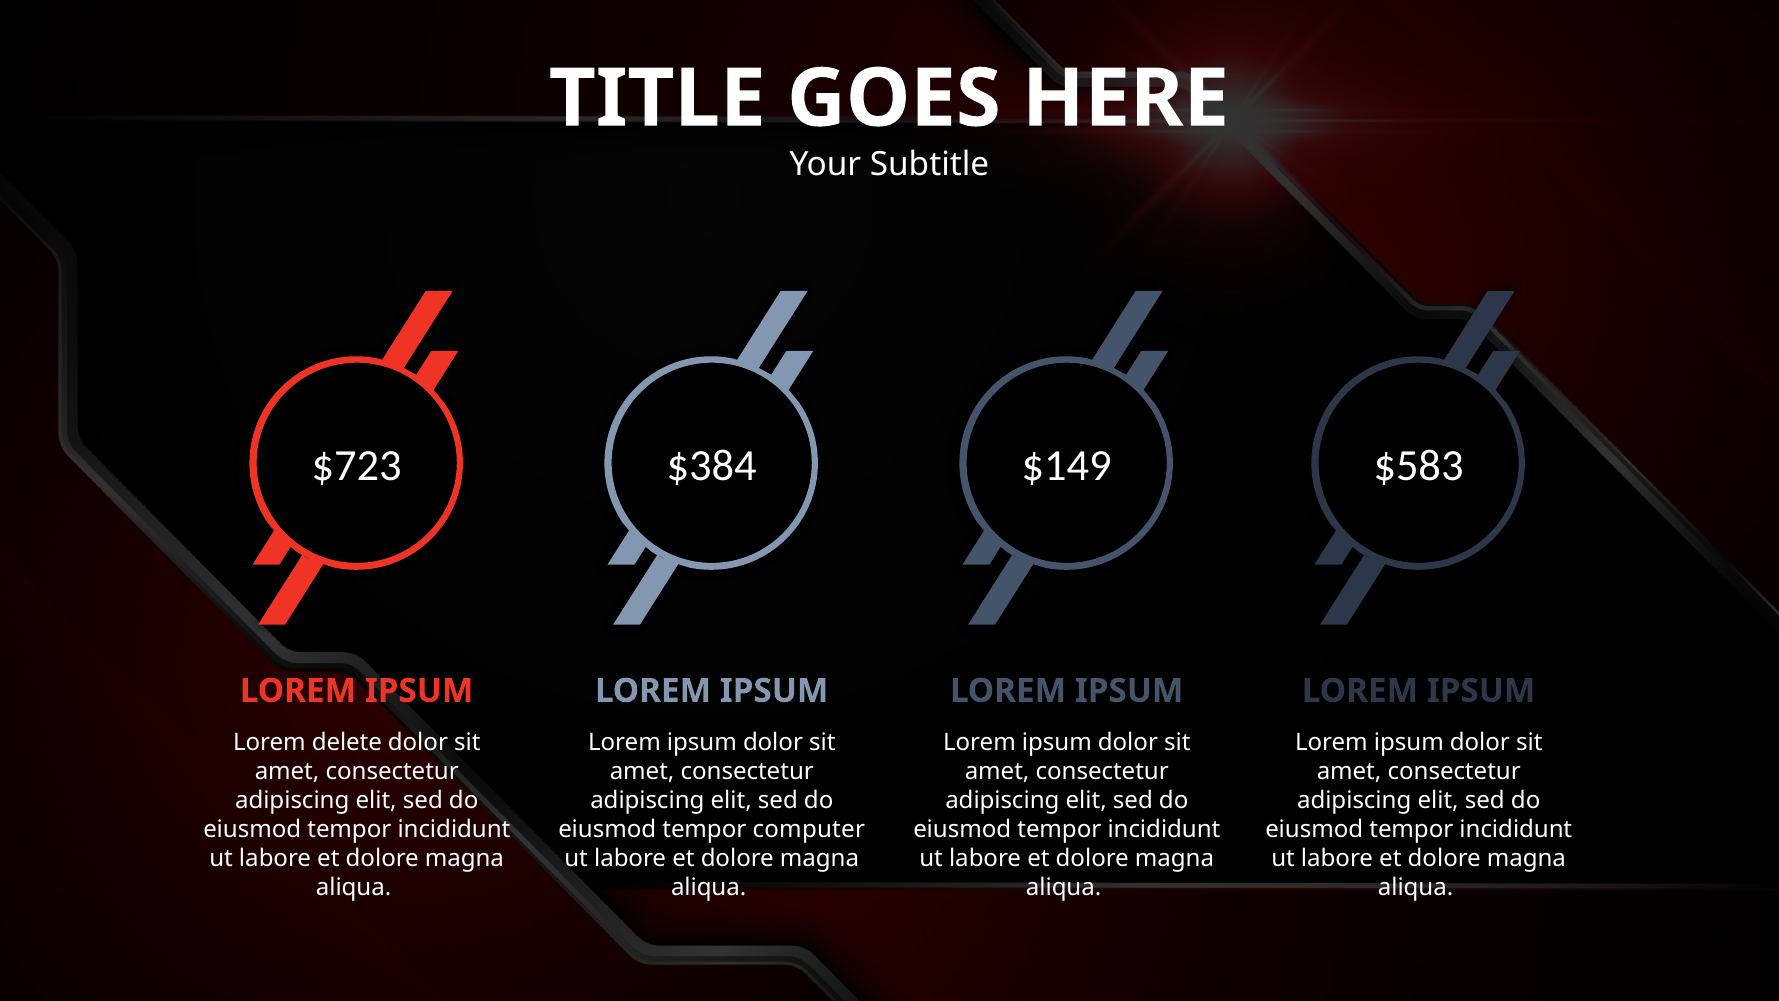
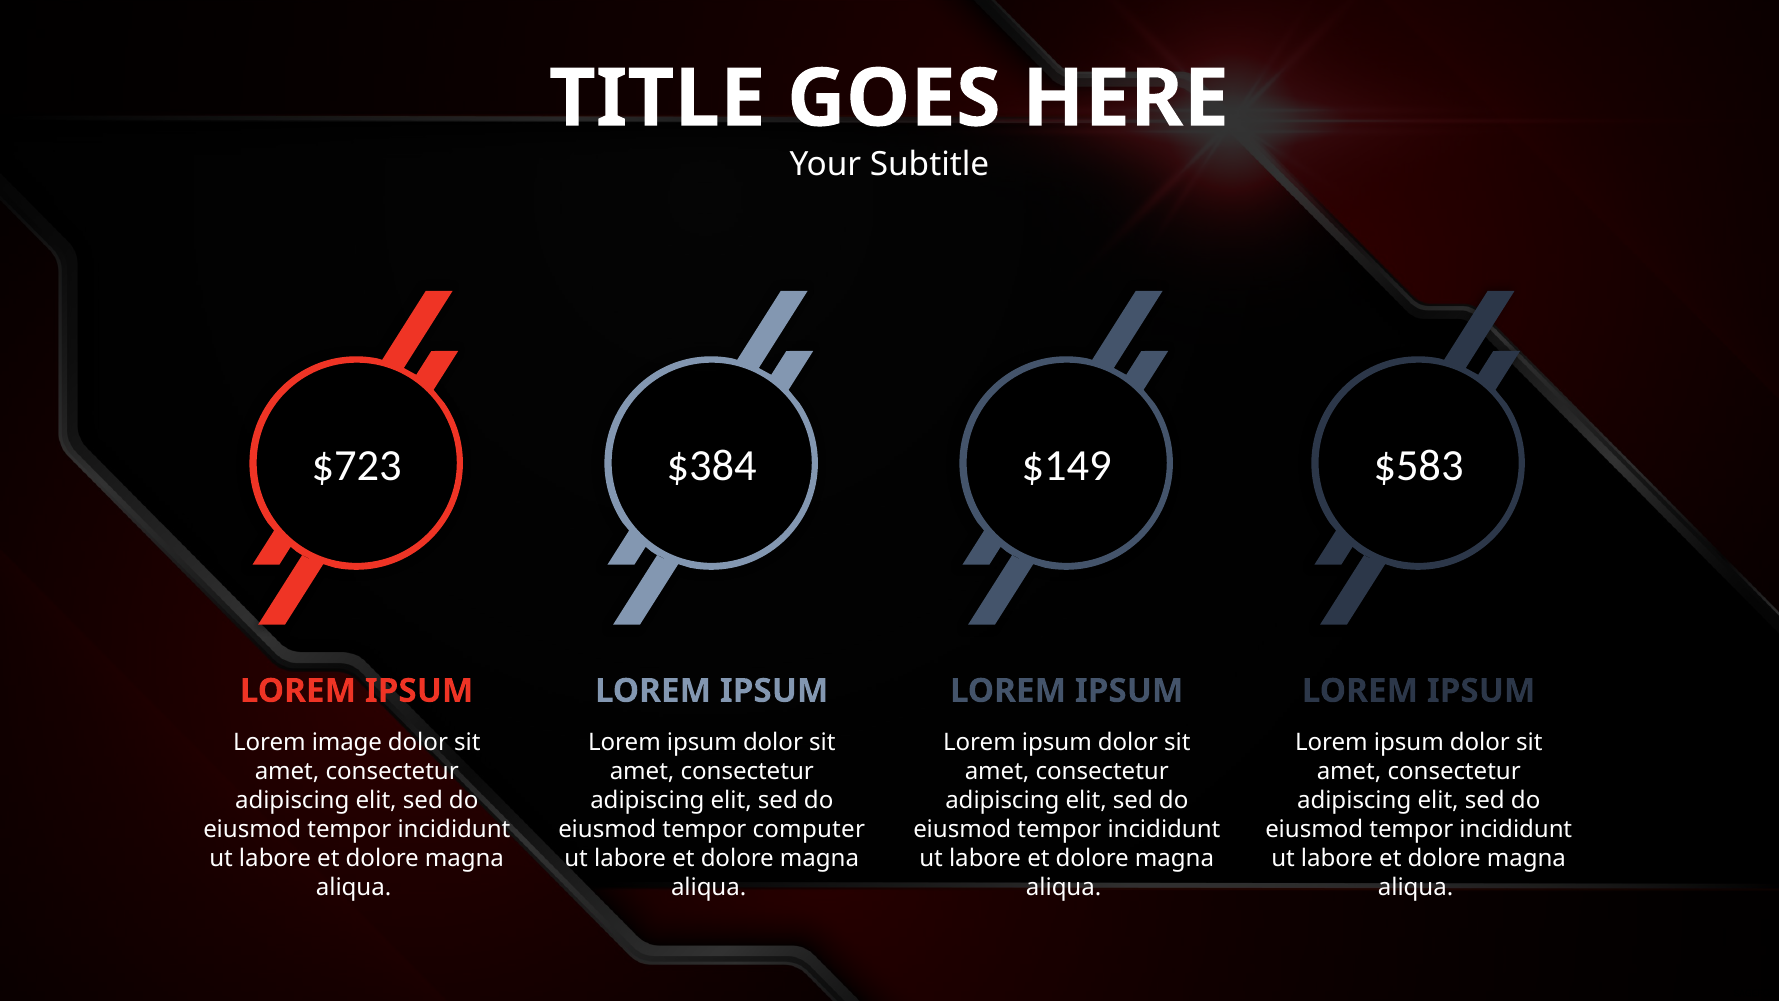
delete: delete -> image
